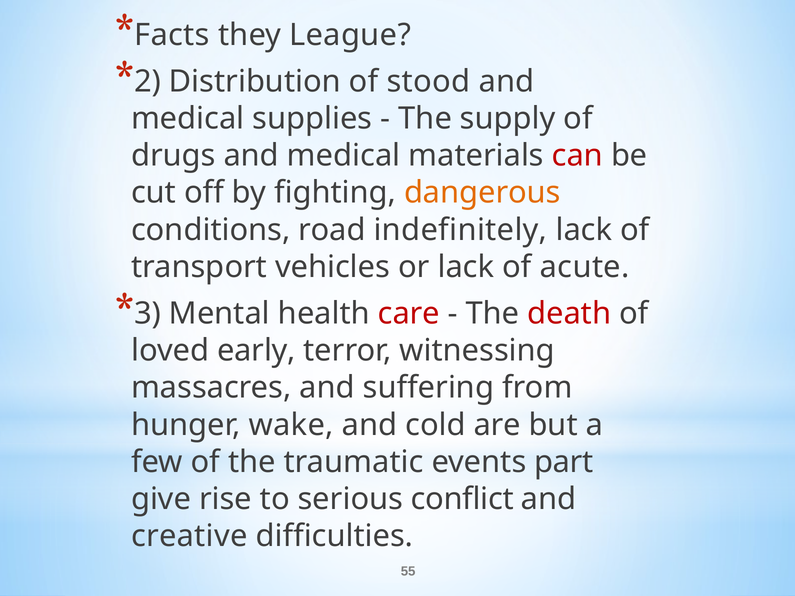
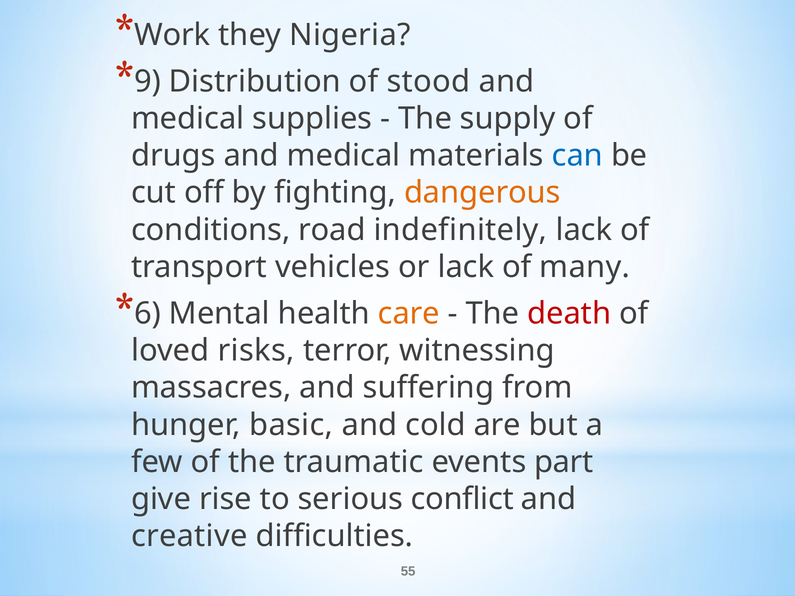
Facts: Facts -> Work
League: League -> Nigeria
2: 2 -> 9
can colour: red -> blue
acute: acute -> many
3: 3 -> 6
care colour: red -> orange
early: early -> risks
wake: wake -> basic
